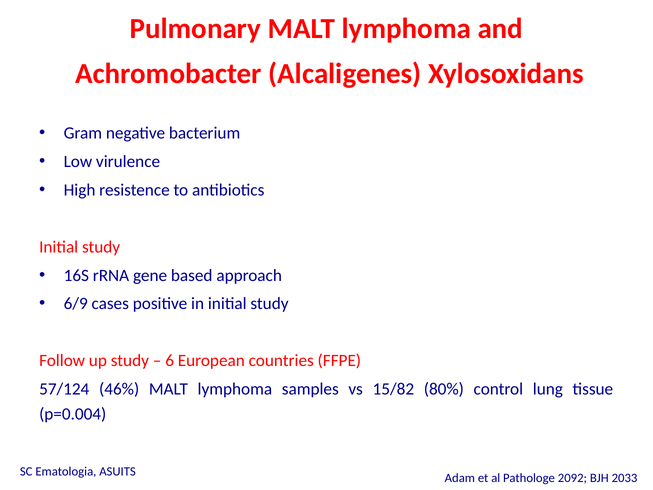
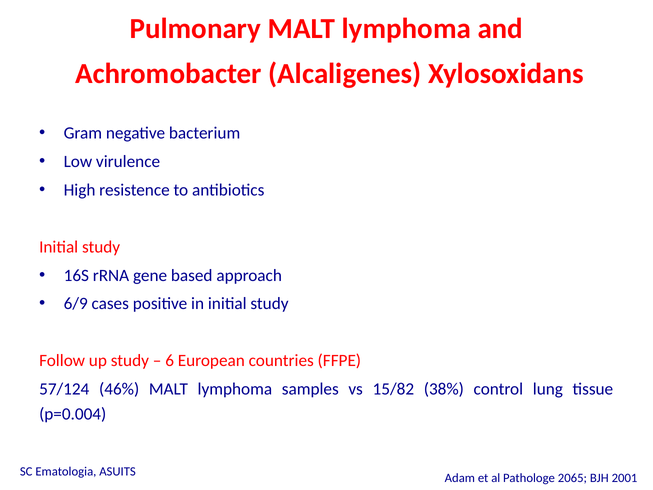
80%: 80% -> 38%
2092: 2092 -> 2065
2033: 2033 -> 2001
